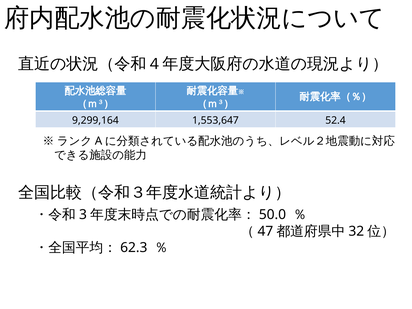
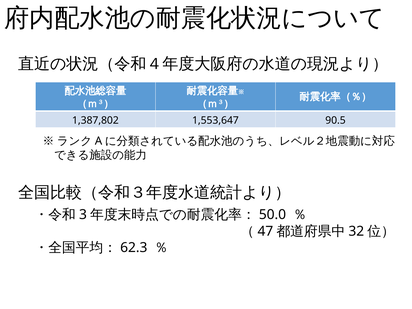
9,299,164: 9,299,164 -> 1,387,802
52.4: 52.4 -> 90.5
